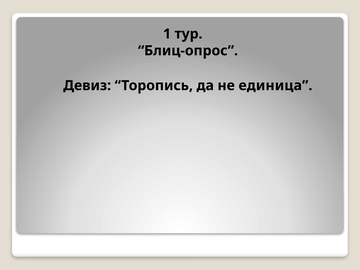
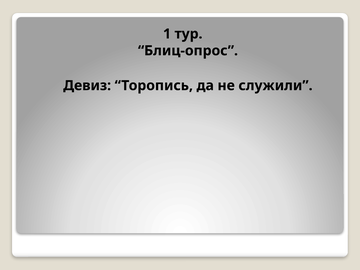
единица: единица -> служили
